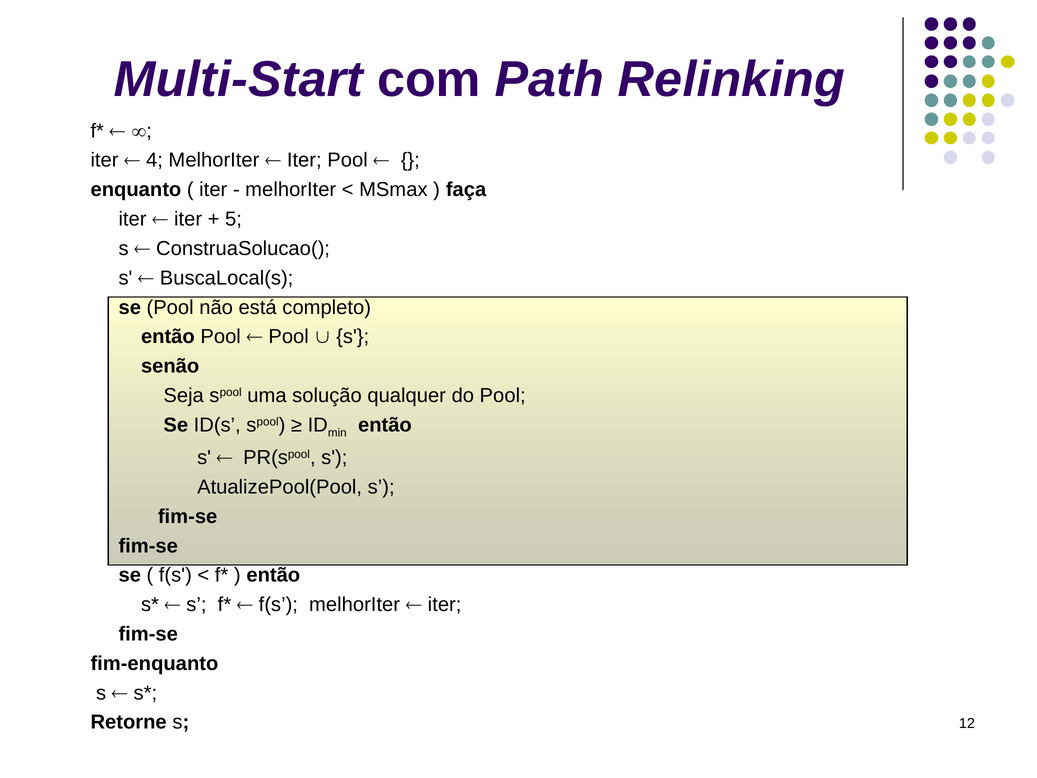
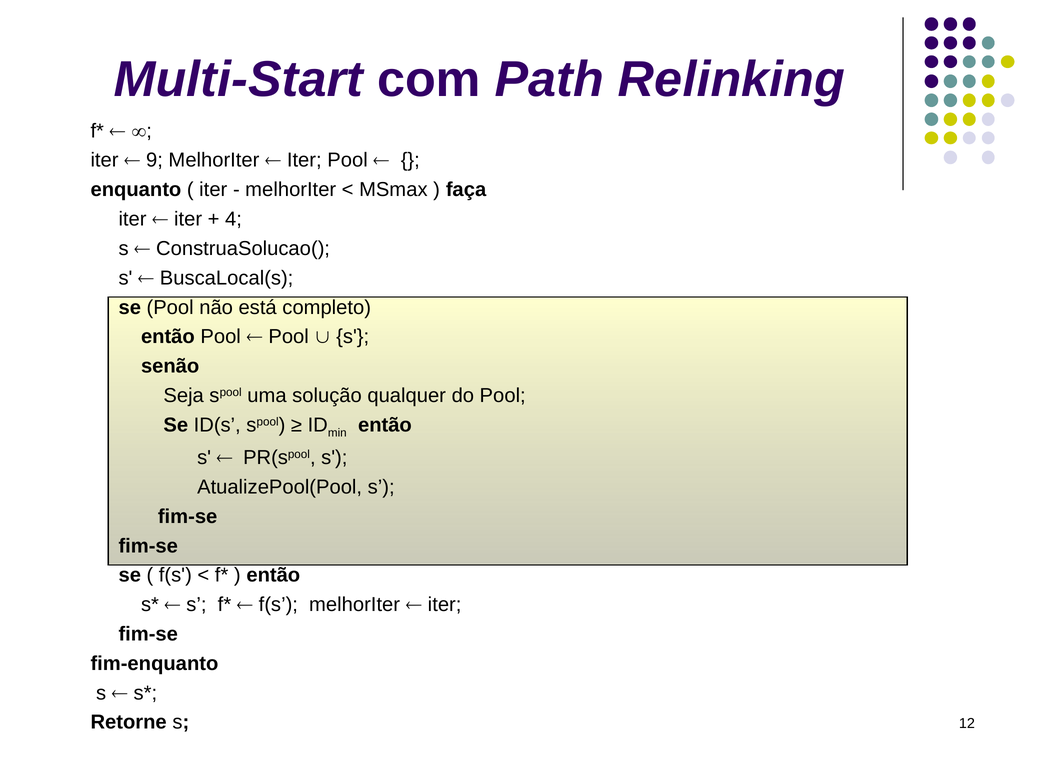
4: 4 -> 9
5: 5 -> 4
